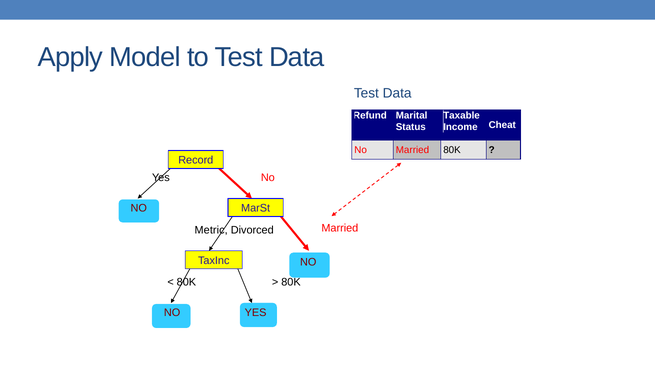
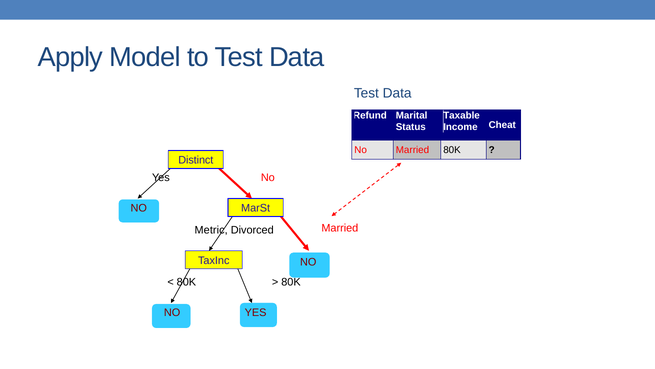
Record: Record -> Distinct
